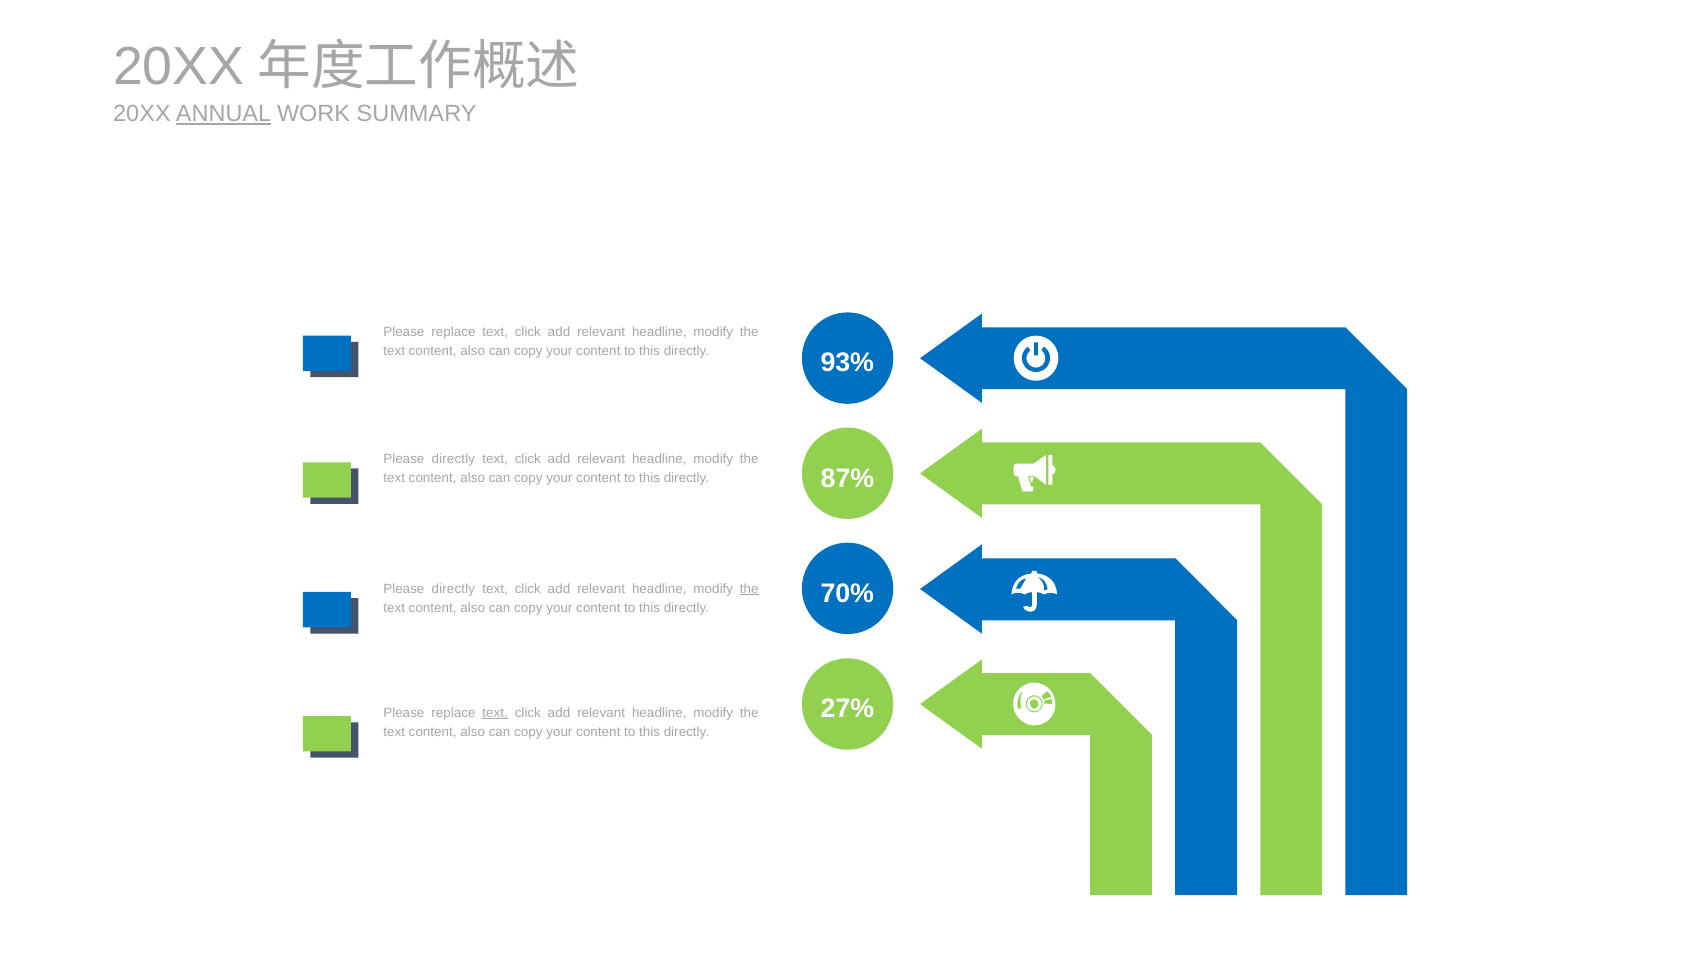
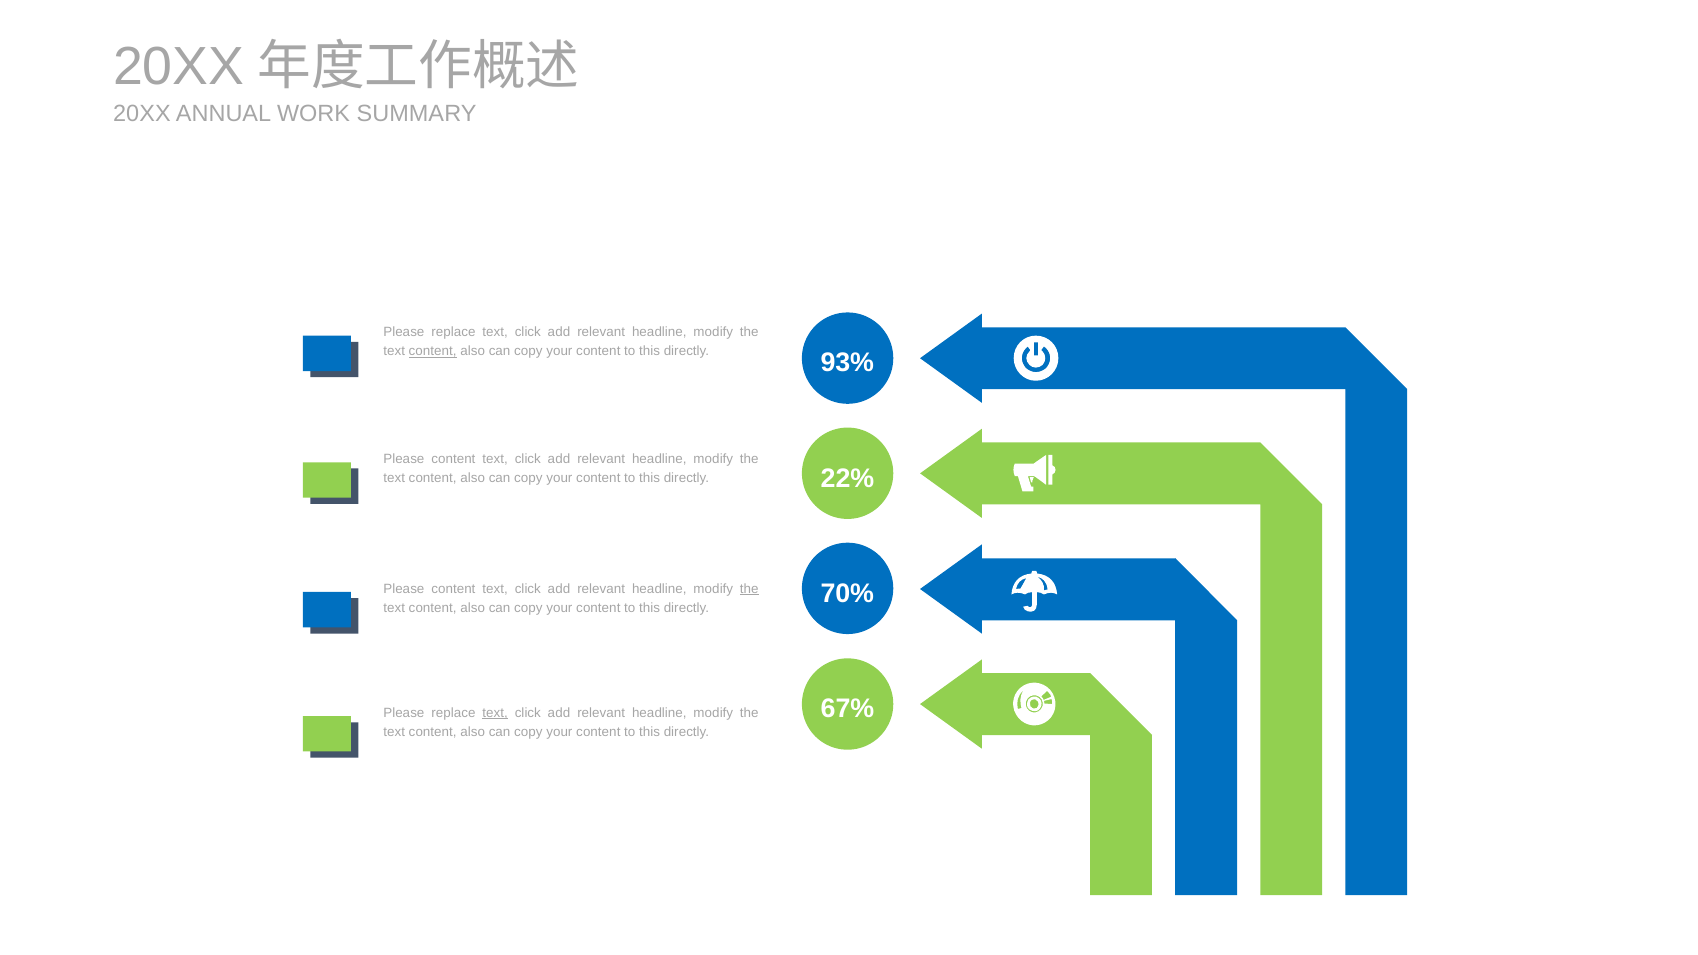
ANNUAL underline: present -> none
content at (433, 352) underline: none -> present
directly at (453, 459): directly -> content
87%: 87% -> 22%
directly at (453, 589): directly -> content
27%: 27% -> 67%
